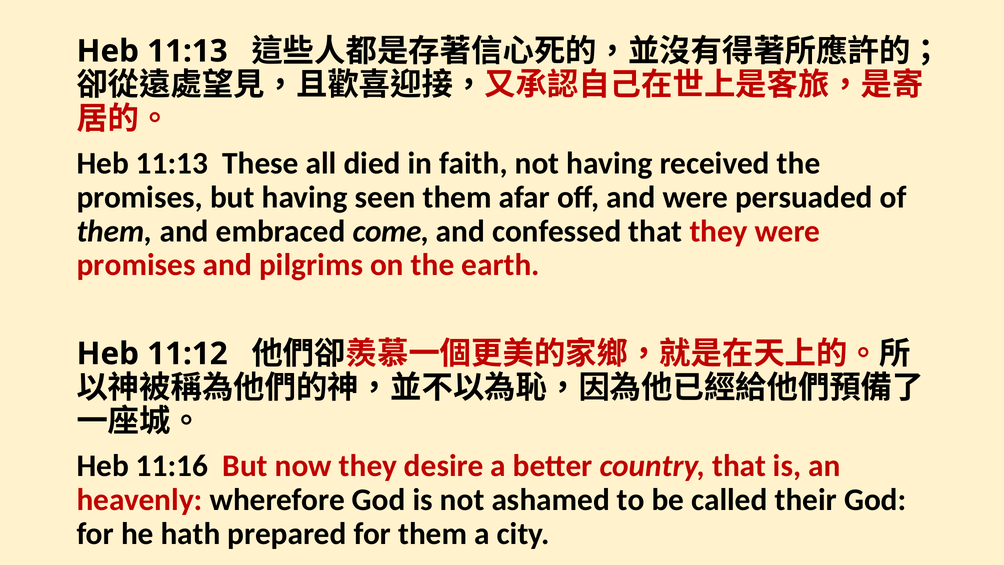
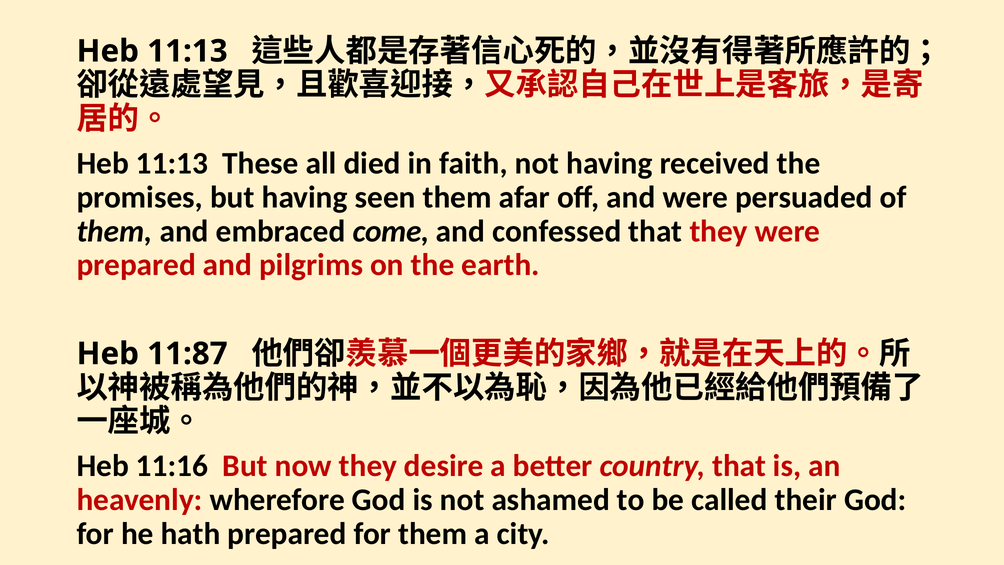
promises at (136, 265): promises -> prepared
11:12: 11:12 -> 11:87
